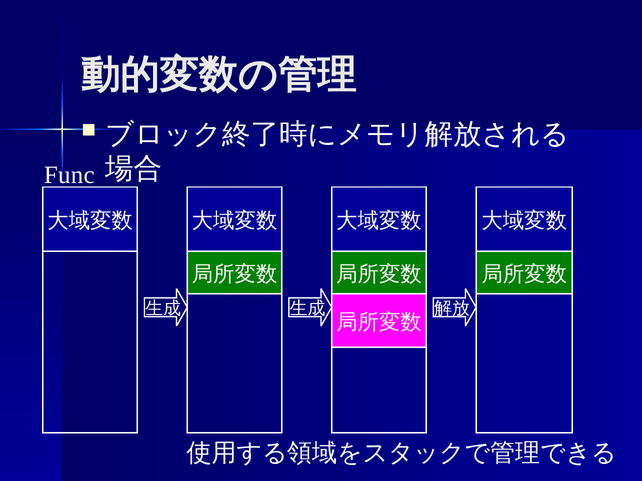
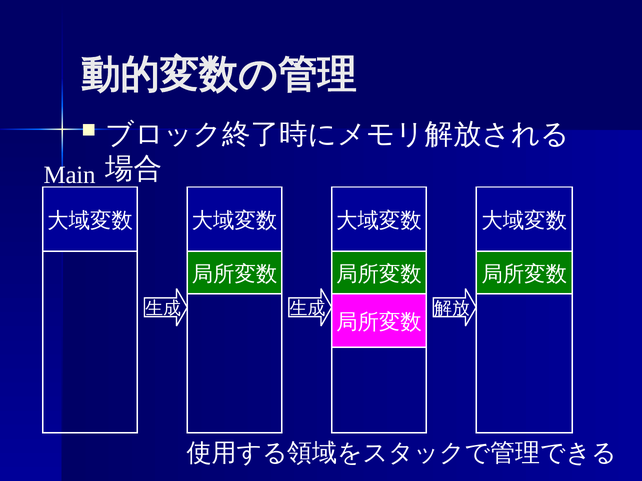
Func: Func -> Main
